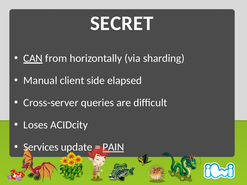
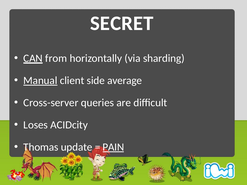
Manual underline: none -> present
elapsed: elapsed -> average
Services: Services -> Thomas
